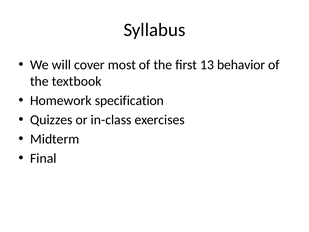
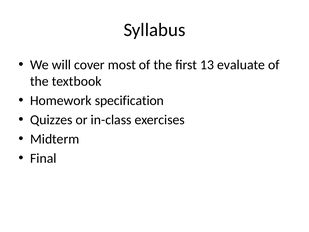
behavior: behavior -> evaluate
